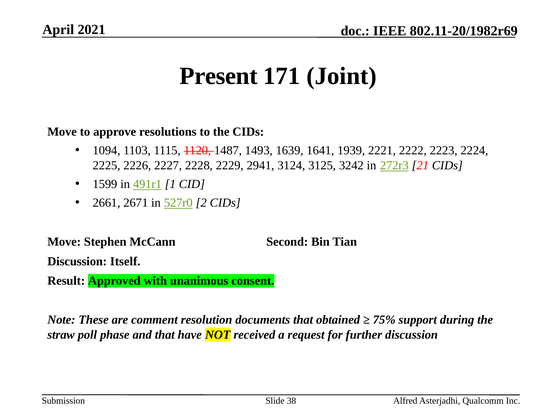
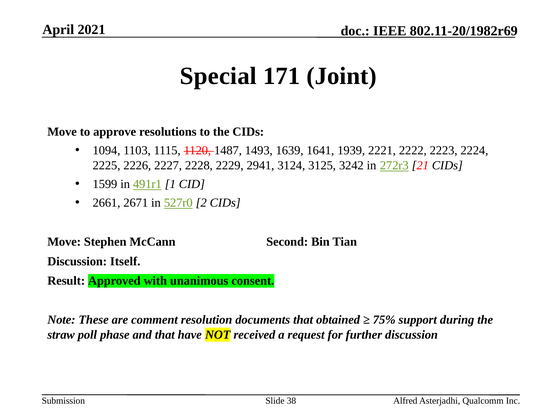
Present: Present -> Special
